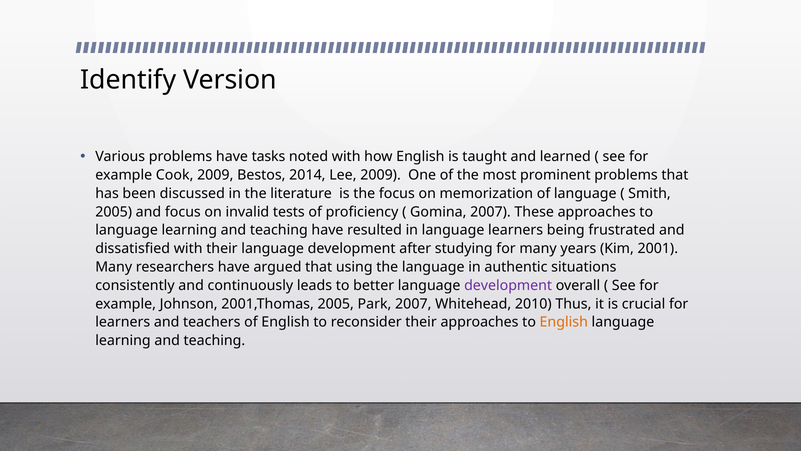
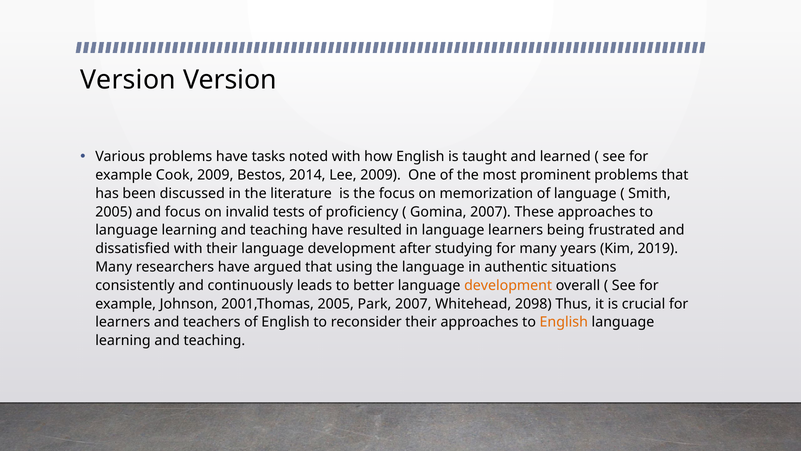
Identify at (128, 80): Identify -> Version
2001: 2001 -> 2019
development at (508, 285) colour: purple -> orange
2010: 2010 -> 2098
